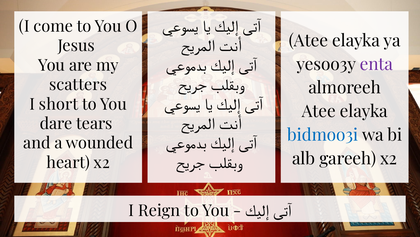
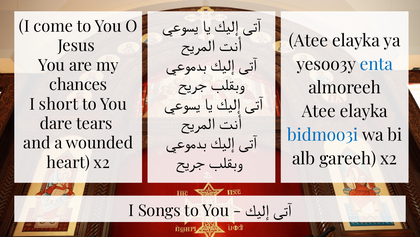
enta colour: purple -> blue
scatters: scatters -> chances
Reign: Reign -> Songs
